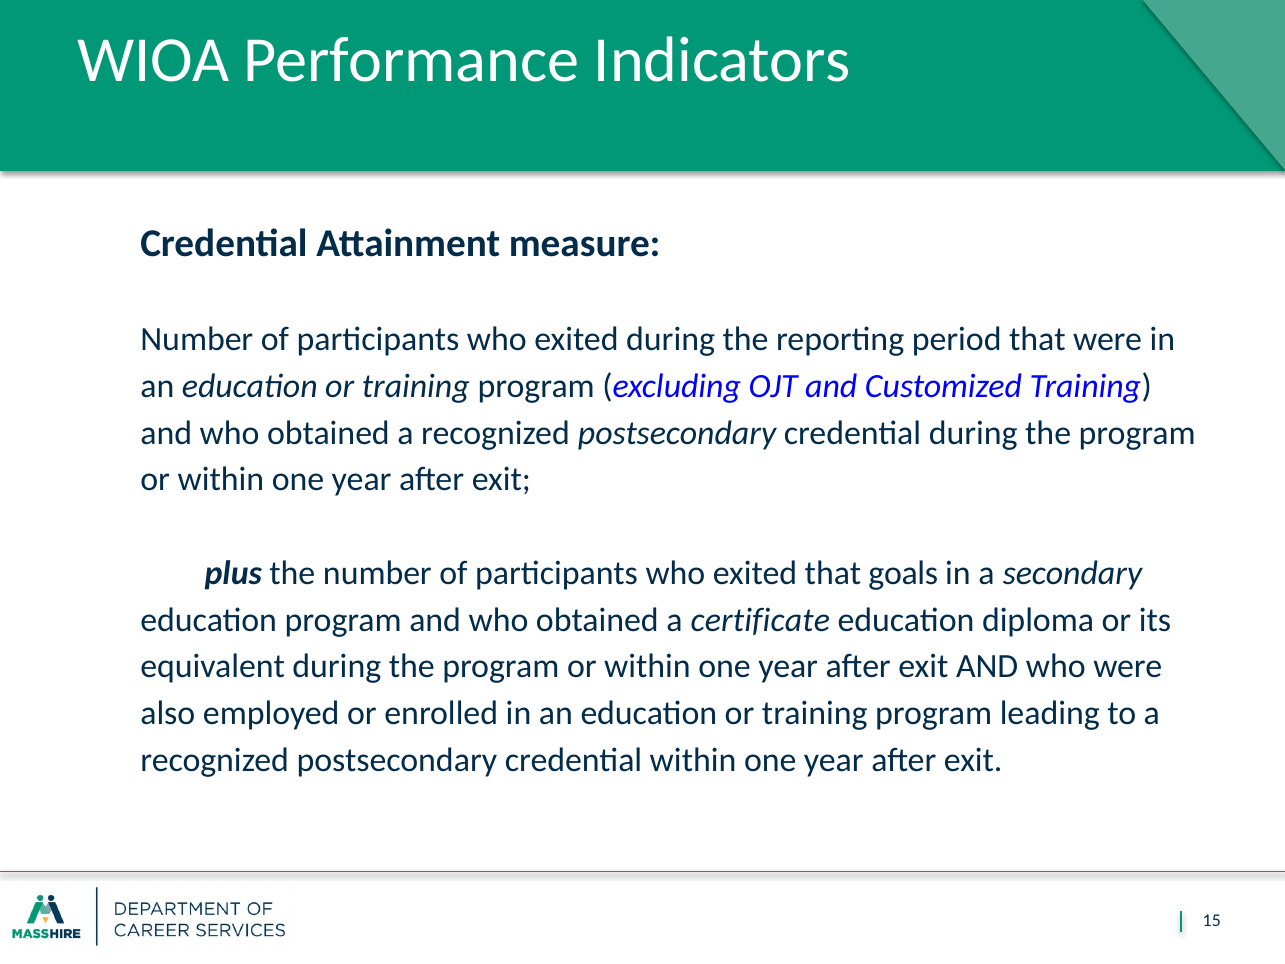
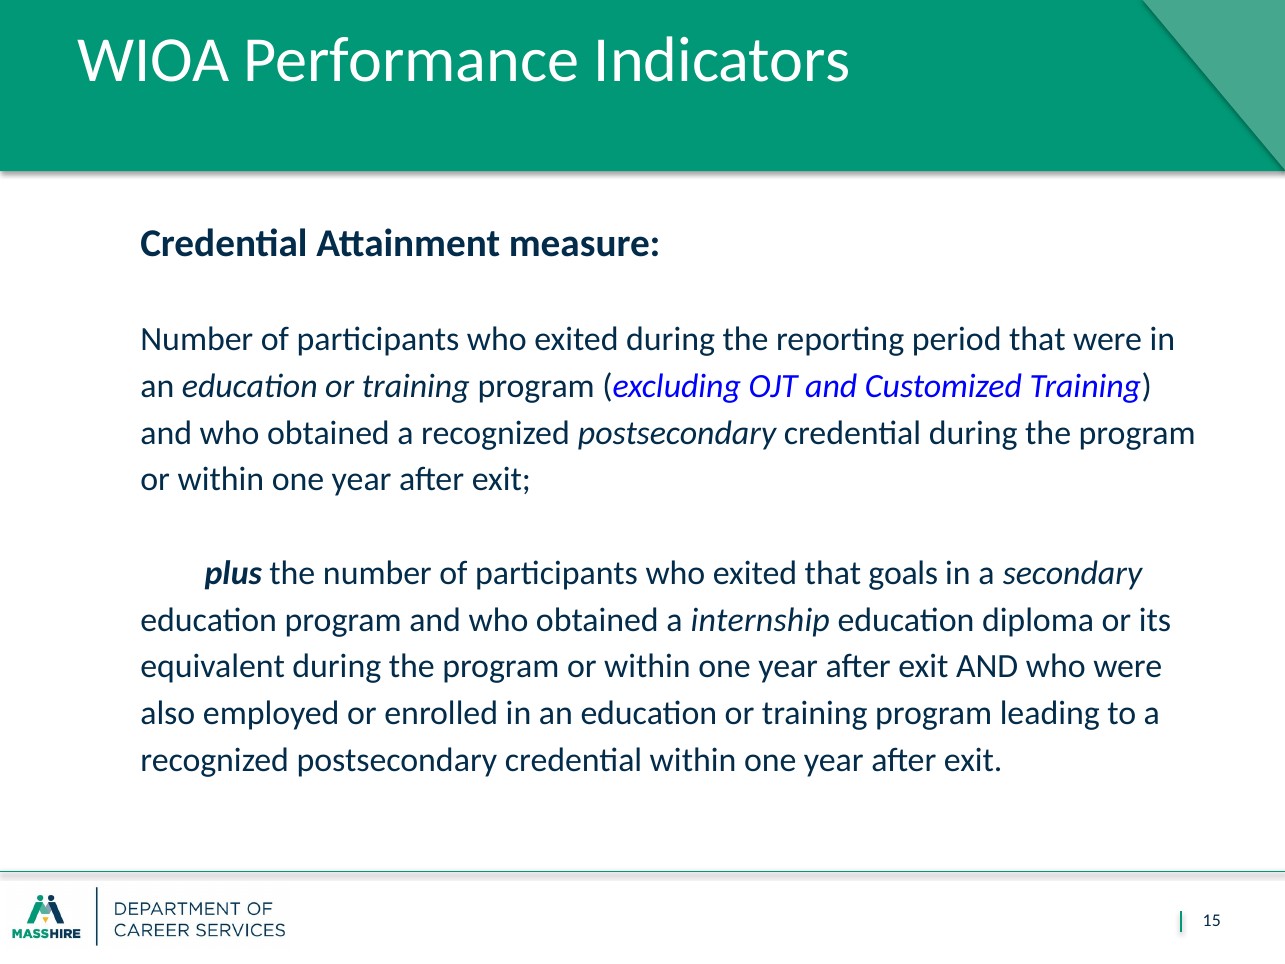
certificate: certificate -> internship
